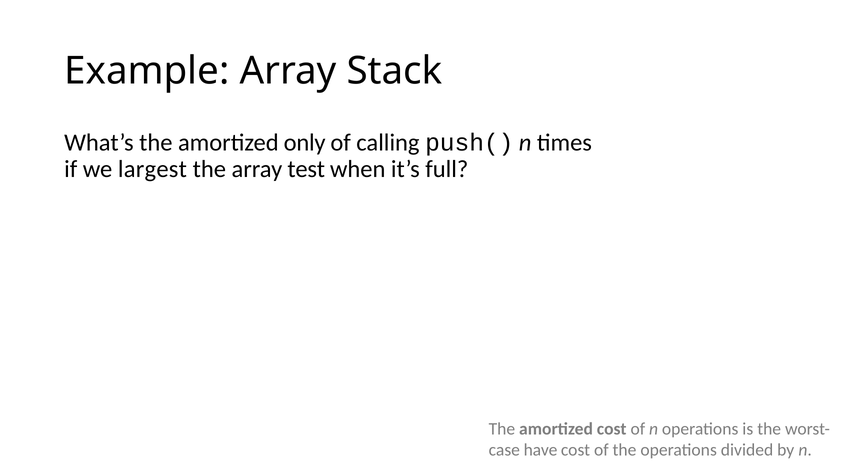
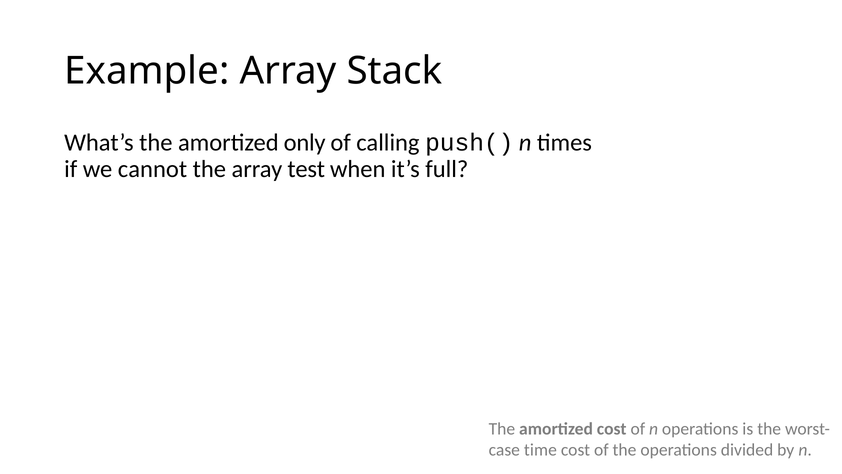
largest: largest -> cannot
have: have -> time
